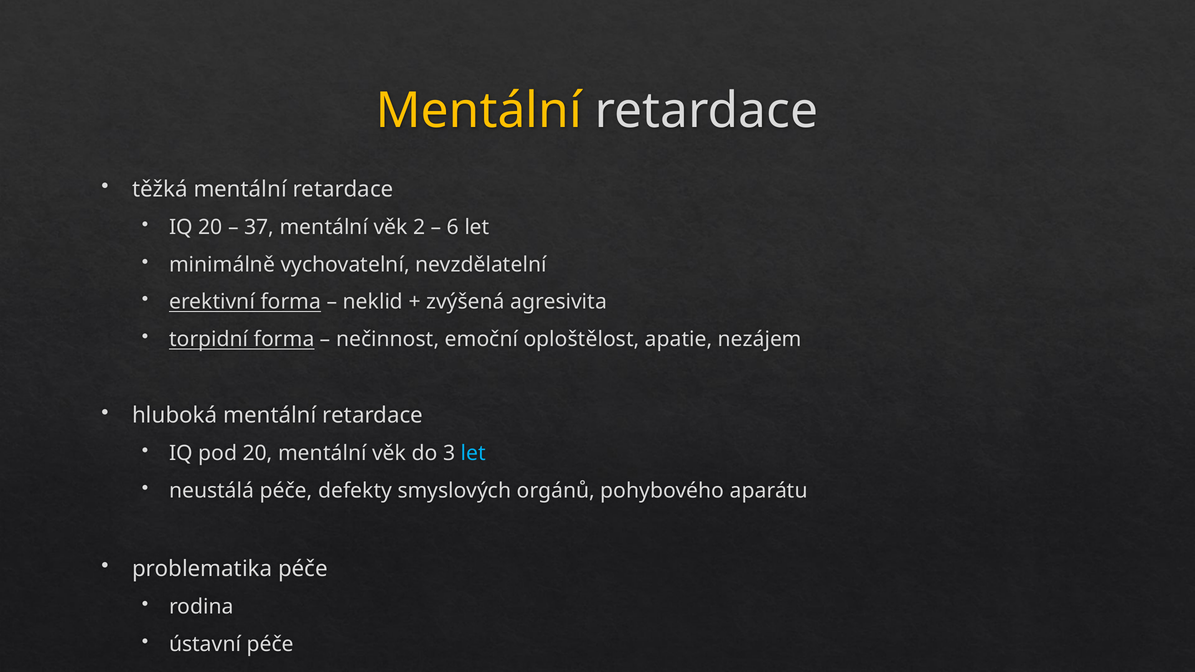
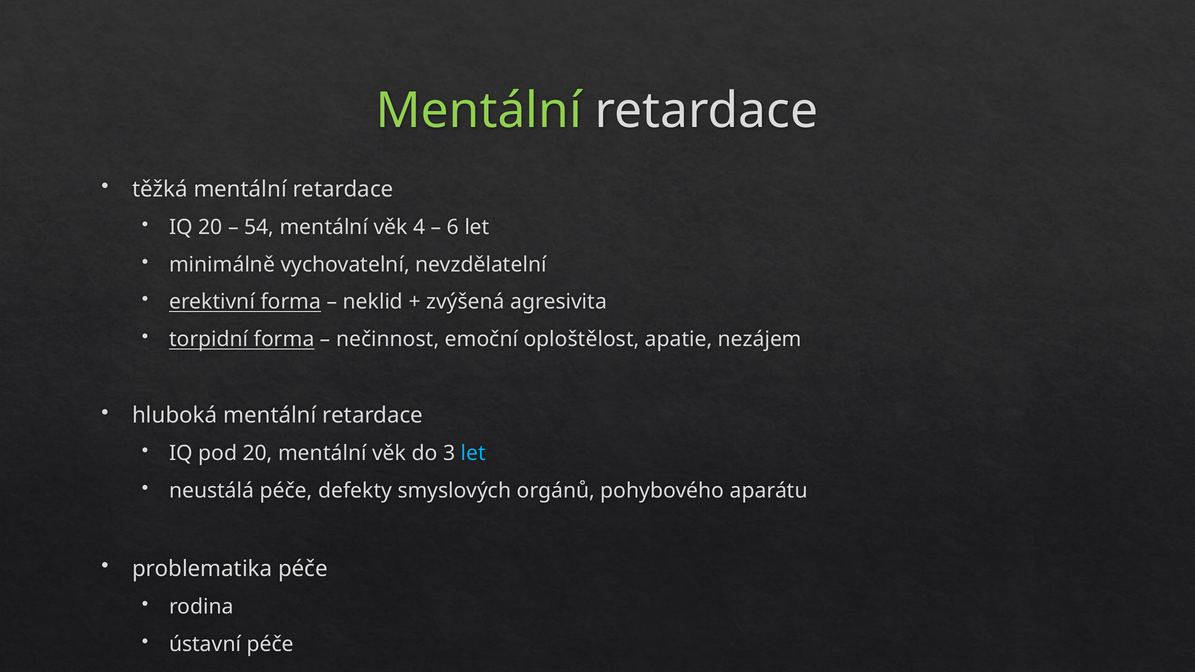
Mentální at (479, 111) colour: yellow -> light green
37: 37 -> 54
2: 2 -> 4
